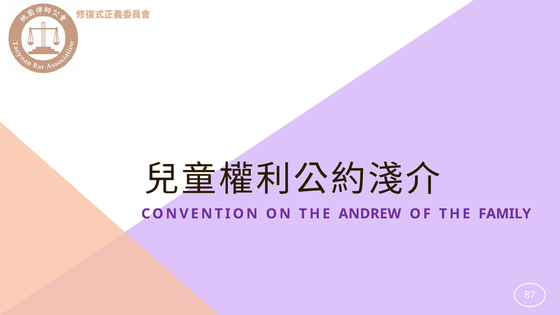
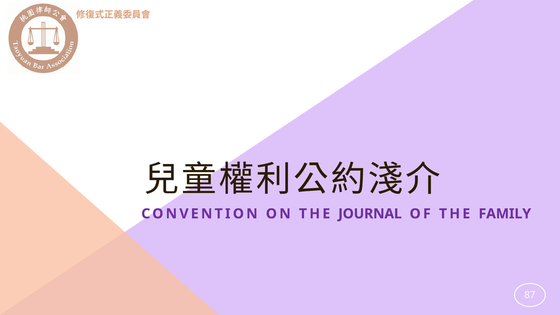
ANDREW: ANDREW -> JOURNAL
